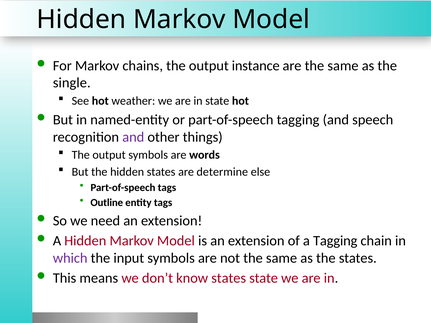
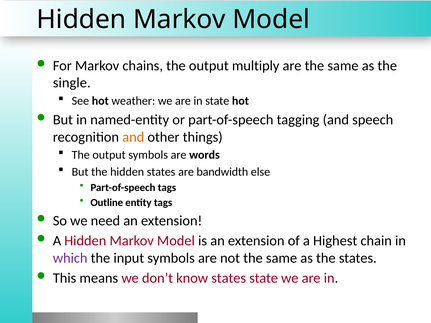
instance: instance -> multiply
and at (133, 137) colour: purple -> orange
determine: determine -> bandwidth
a Tagging: Tagging -> Highest
